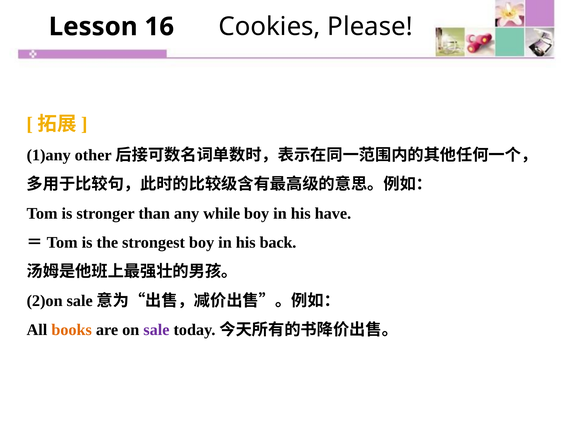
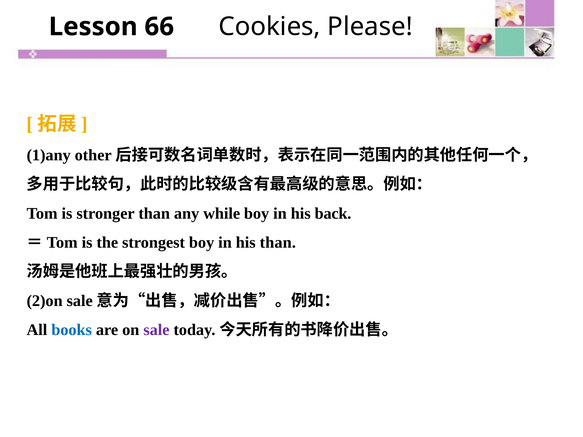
16: 16 -> 66
have: have -> back
his back: back -> than
books colour: orange -> blue
